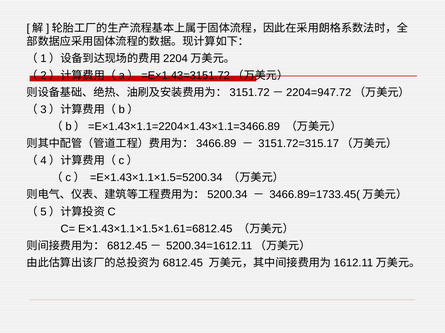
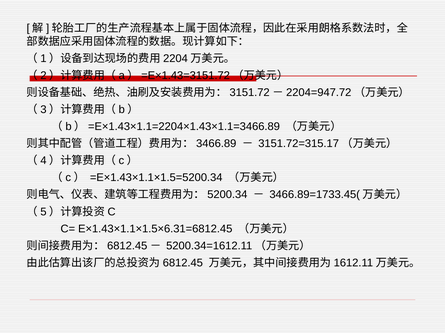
E×1.43×1.1×1.5×1.61=6812.45: E×1.43×1.1×1.5×1.61=6812.45 -> E×1.43×1.1×1.5×6.31=6812.45
